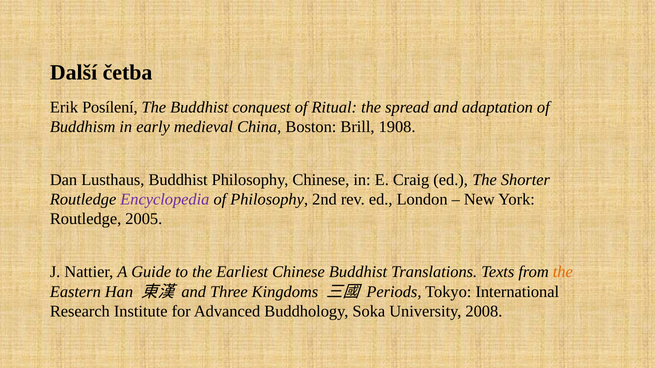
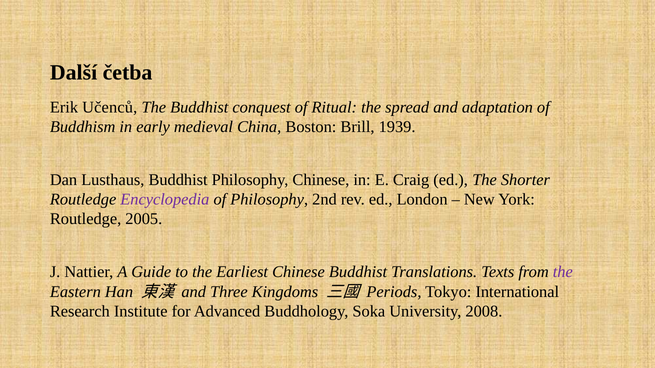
Posílení: Posílení -> Učenců
1908: 1908 -> 1939
the at (563, 272) colour: orange -> purple
